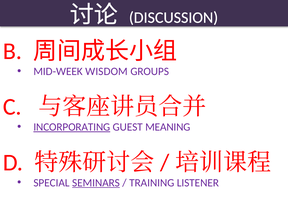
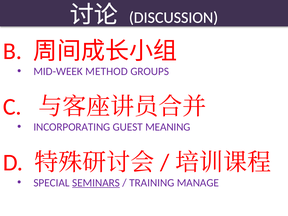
WISDOM: WISDOM -> METHOD
INCORPORATING underline: present -> none
LISTENER: LISTENER -> MANAGE
